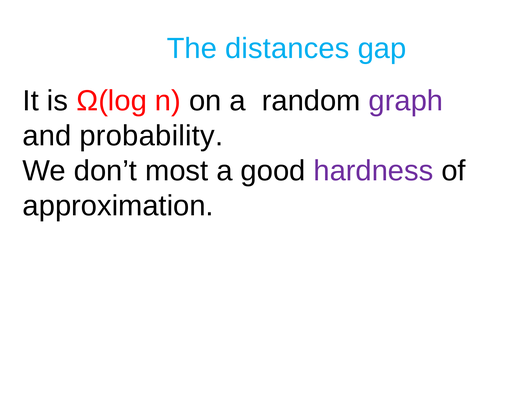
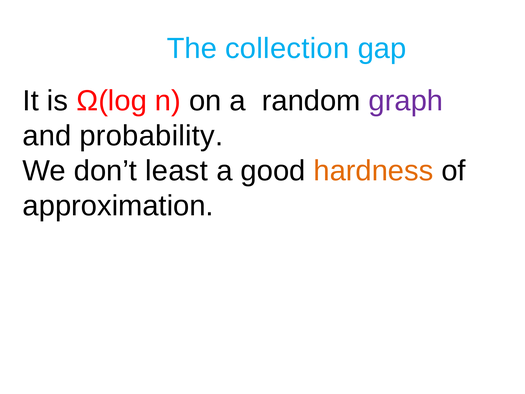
distances: distances -> collection
most: most -> least
hardness colour: purple -> orange
